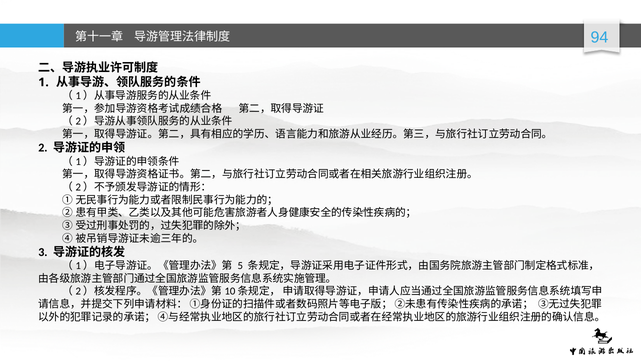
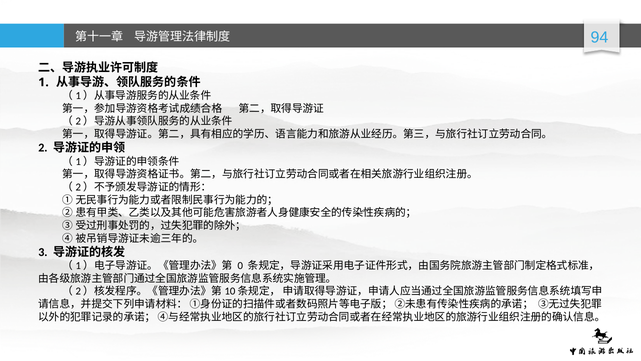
5: 5 -> 0
